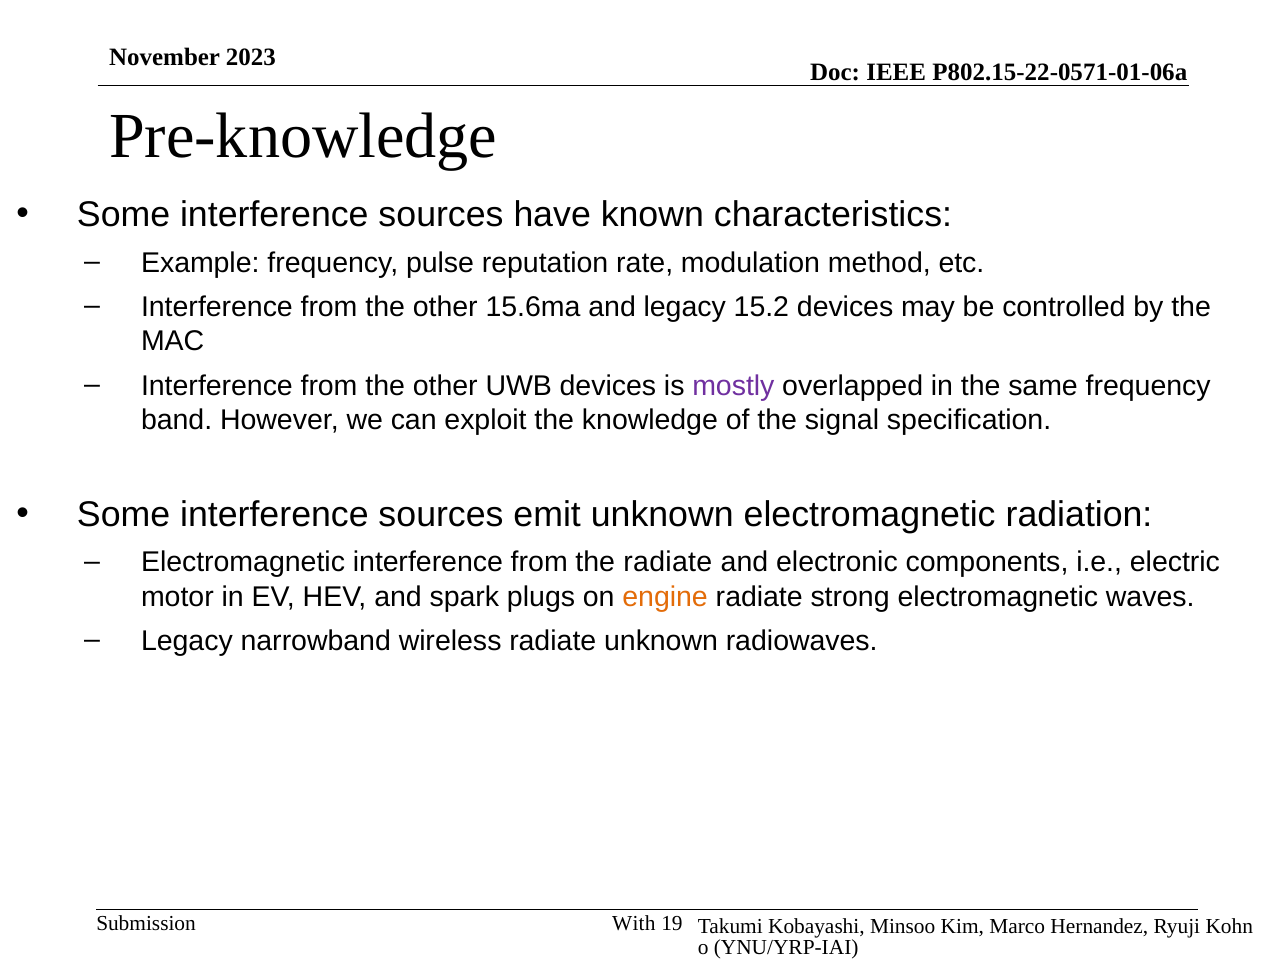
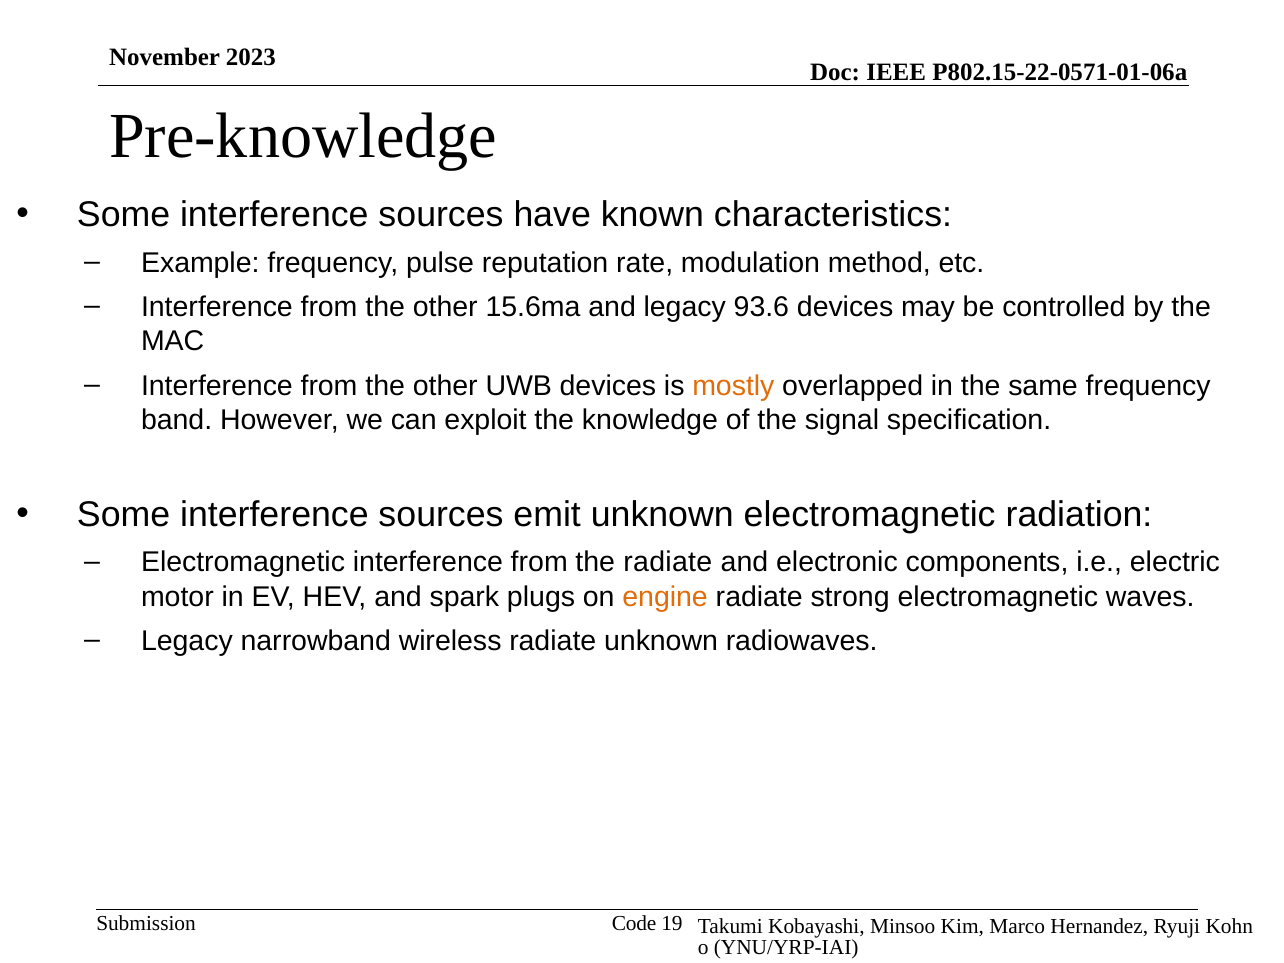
15.2: 15.2 -> 93.6
mostly colour: purple -> orange
With: With -> Code
